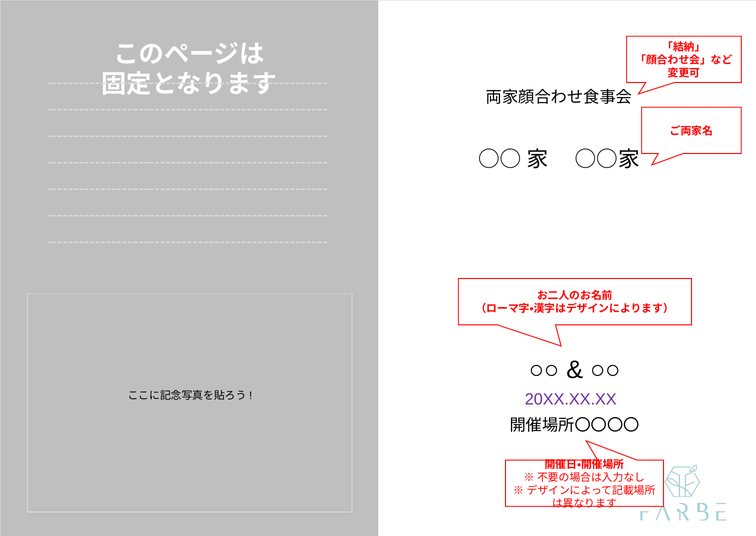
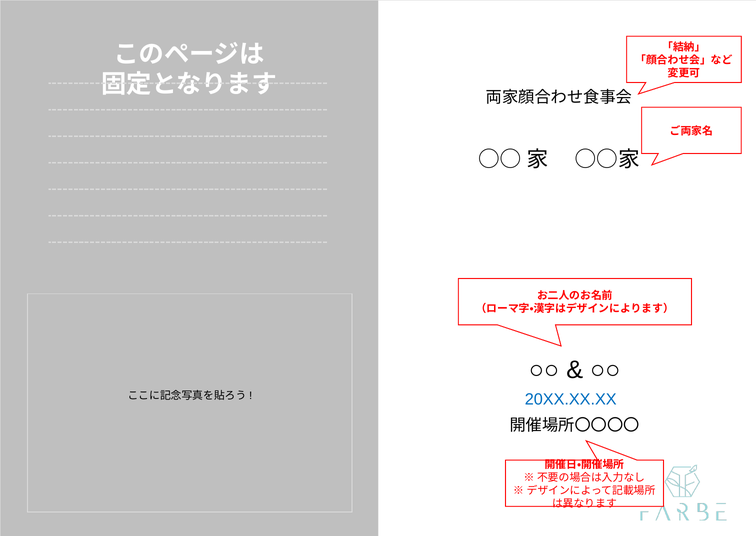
20XX.XX.XX colour: purple -> blue
